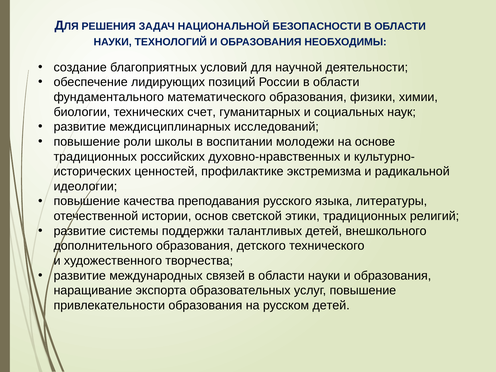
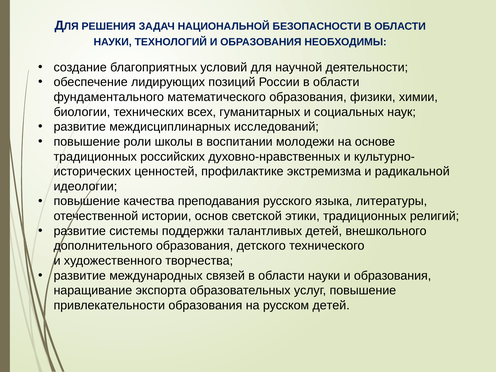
счет: счет -> всех
